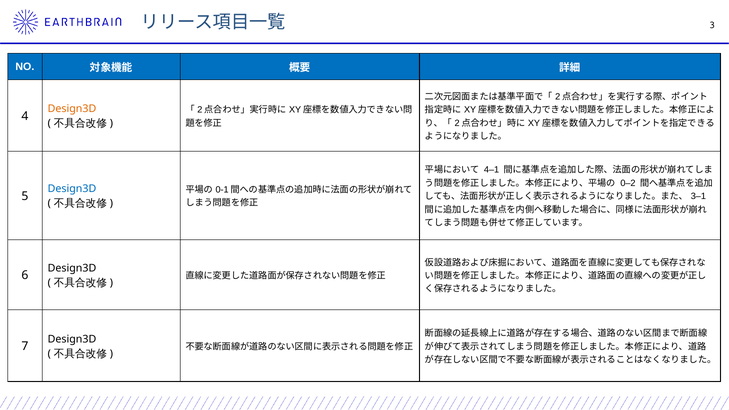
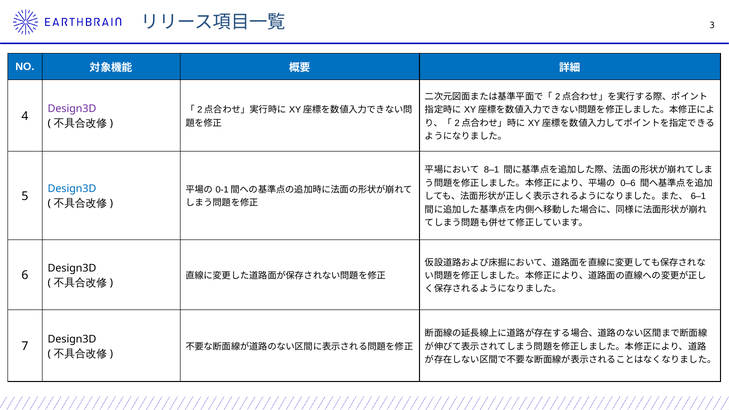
Design3D at (72, 109) colour: orange -> purple
4–1: 4–1 -> 8–1
0–2: 0–2 -> 0–6
3–1: 3–1 -> 6–1
